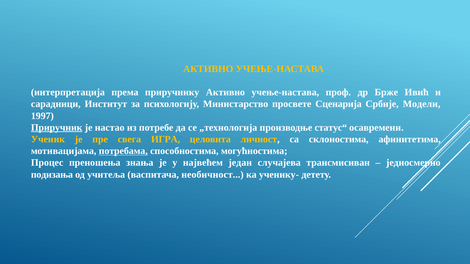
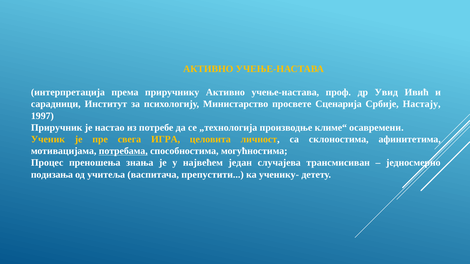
Брже: Брже -> Увид
Модели: Модели -> Настају
Приручник underline: present -> none
статус“: статус“ -> климе“
необичност: необичност -> препустити
